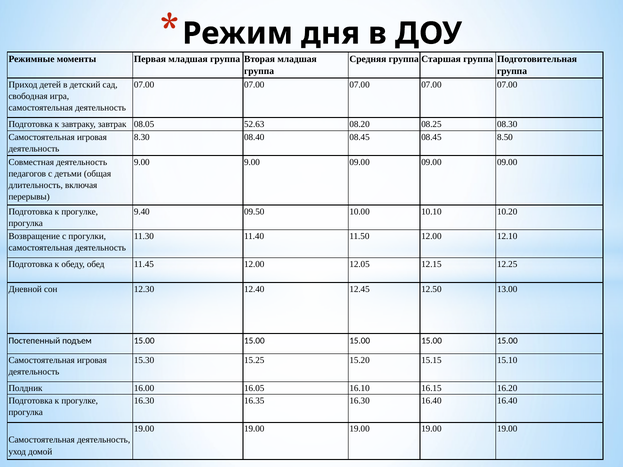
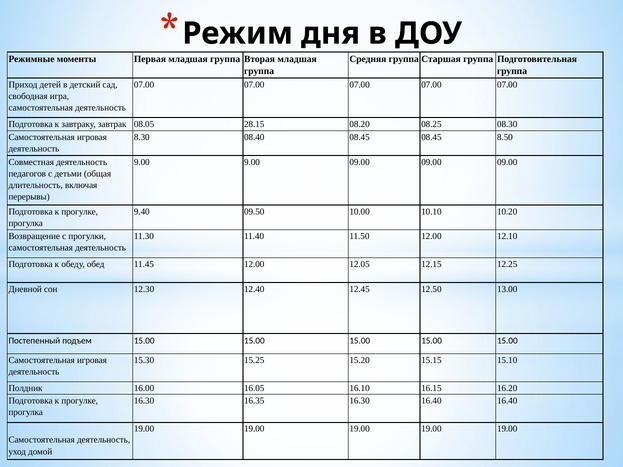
52.63: 52.63 -> 28.15
